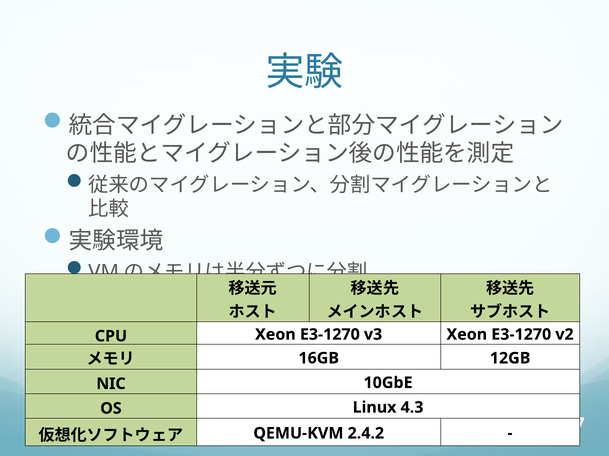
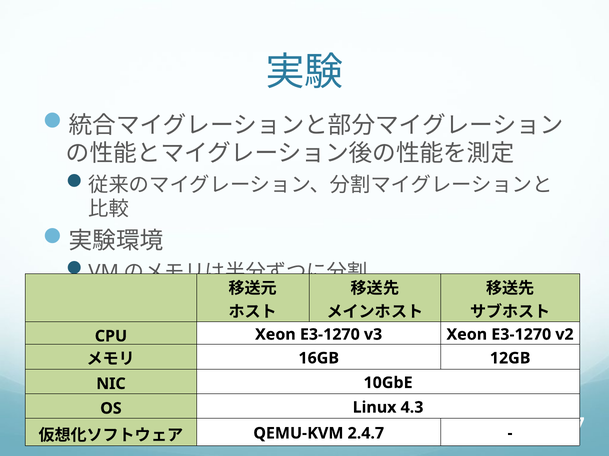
2.4.2: 2.4.2 -> 2.4.7
